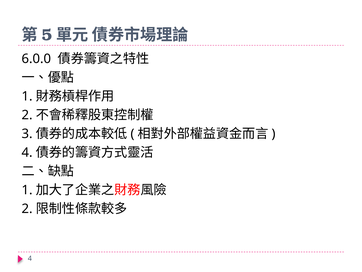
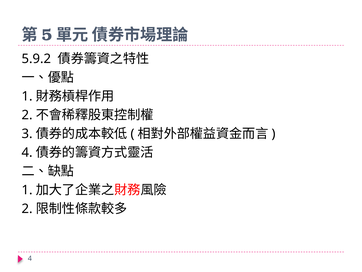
6.0.0: 6.0.0 -> 5.9.2
